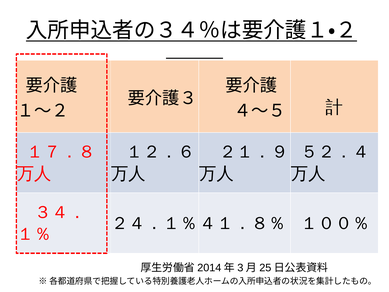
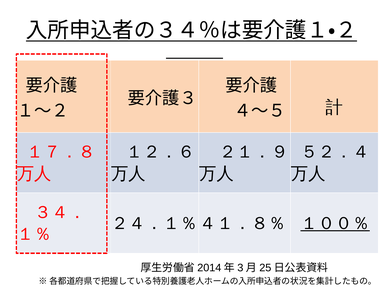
１００％ underline: none -> present
